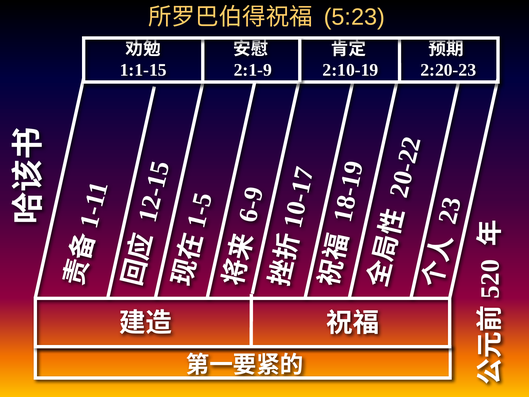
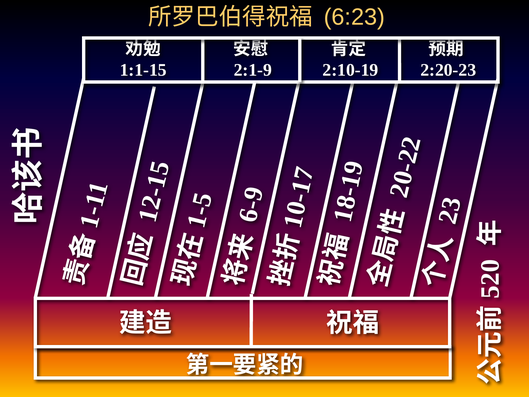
5:23: 5:23 -> 6:23
